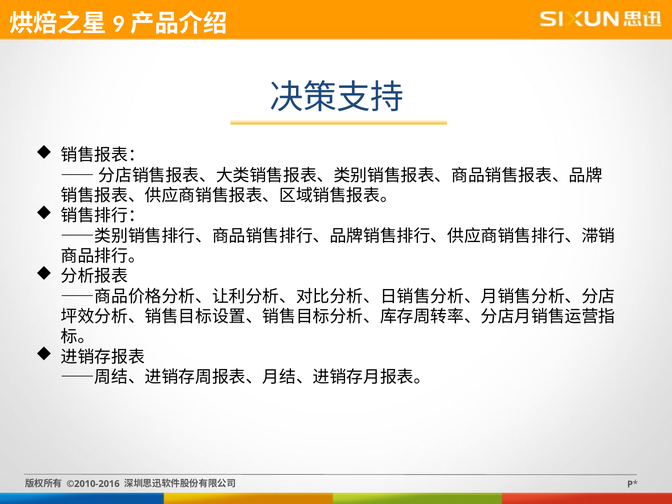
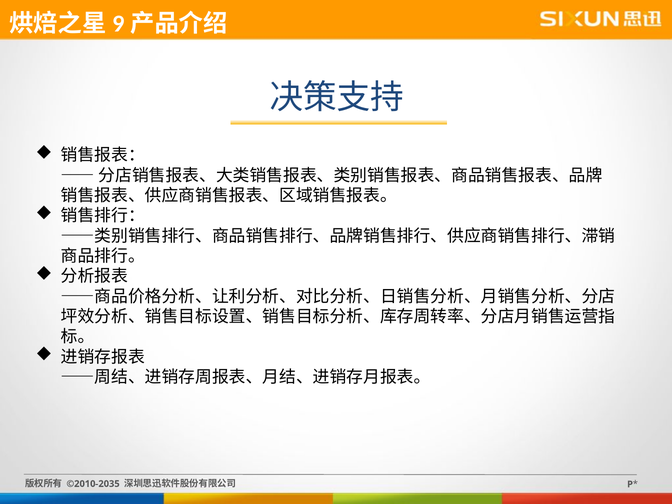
©2010-2016: ©2010-2016 -> ©2010-2035
